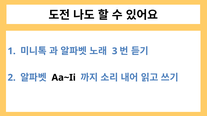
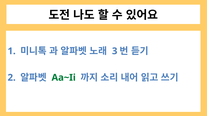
Aa~Ii colour: black -> green
